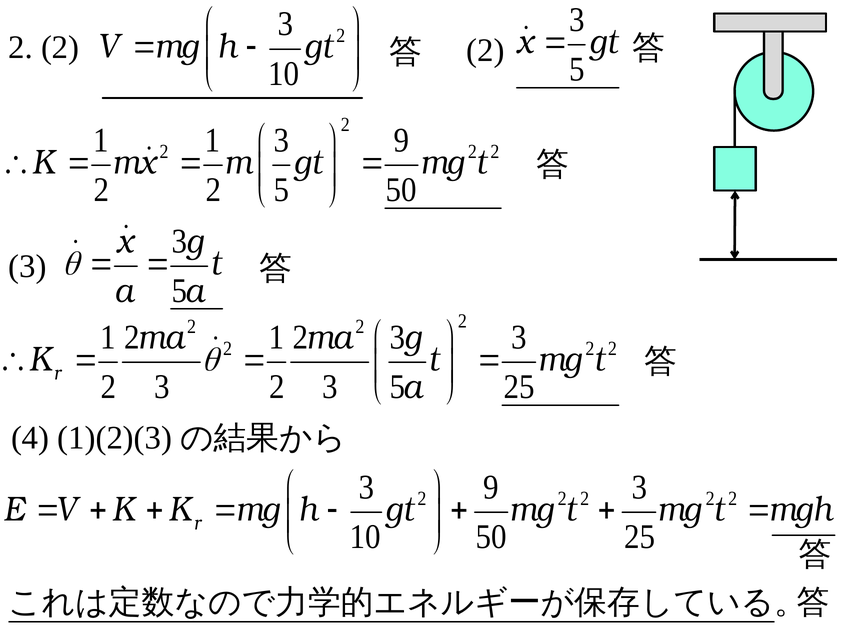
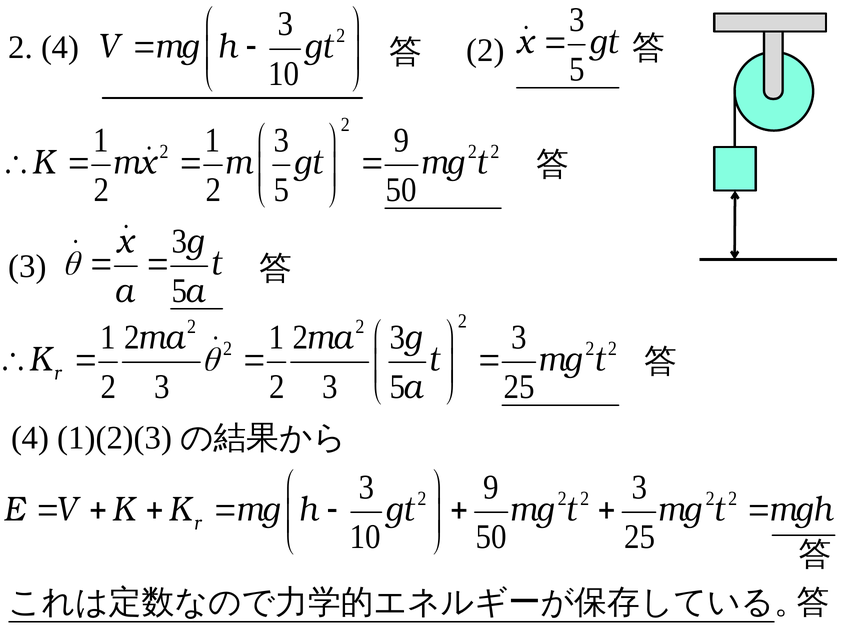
2 at (60, 48): 2 -> 4
